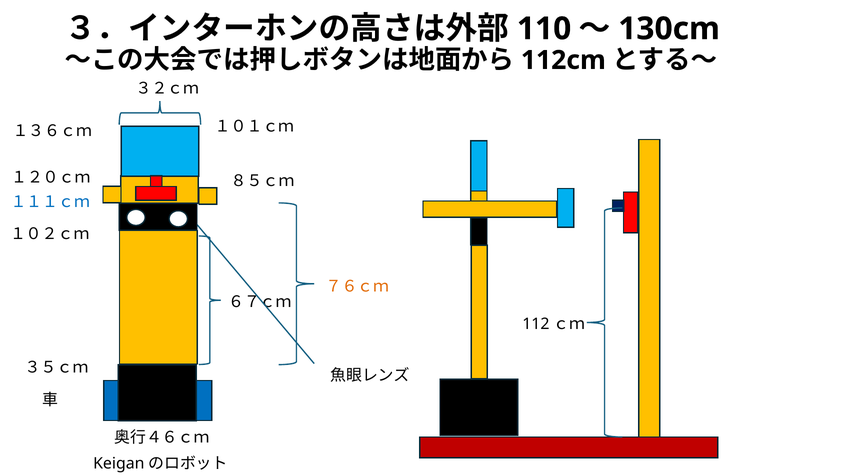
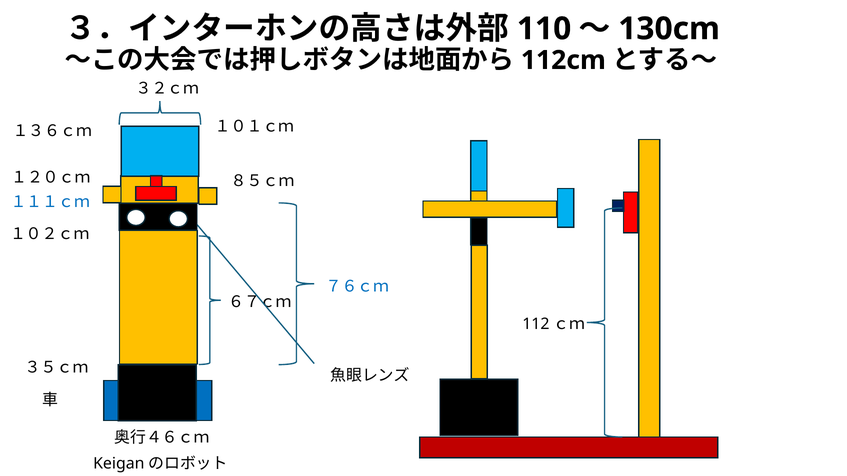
７６ｃｍ colour: orange -> blue
